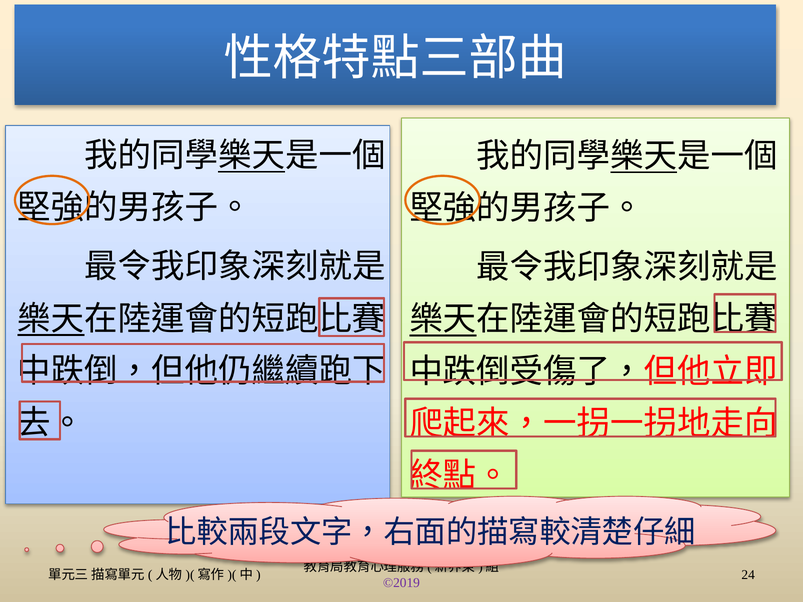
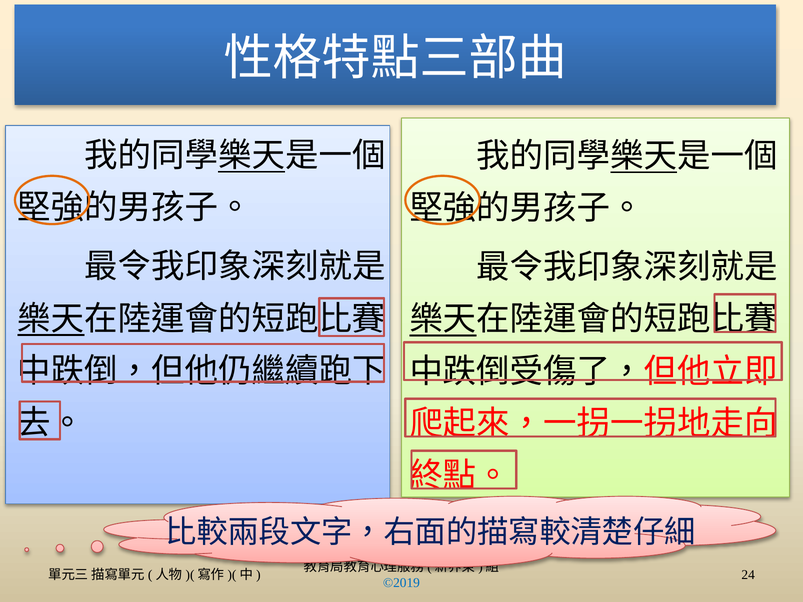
©2019 colour: purple -> blue
